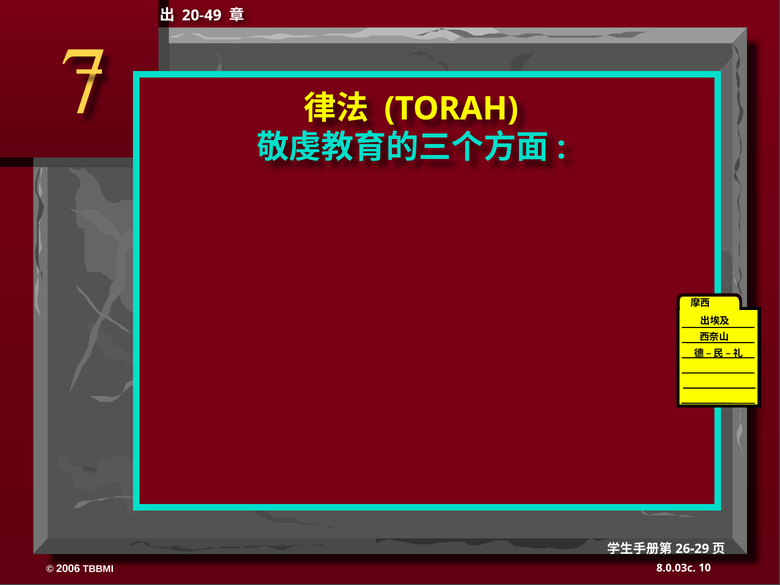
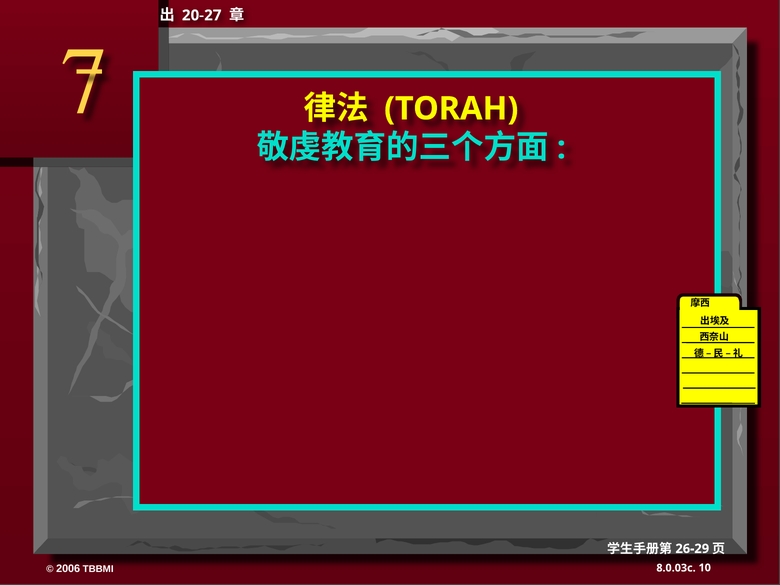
20-49: 20-49 -> 20-27
